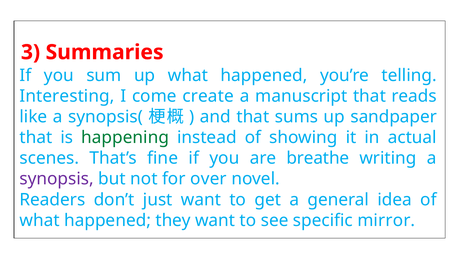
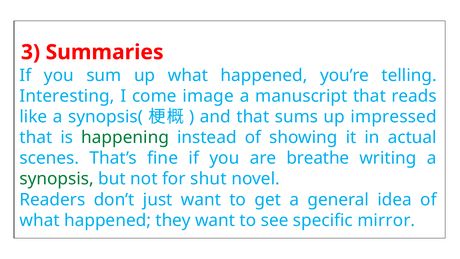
create: create -> image
sandpaper: sandpaper -> impressed
synopsis colour: purple -> green
over: over -> shut
